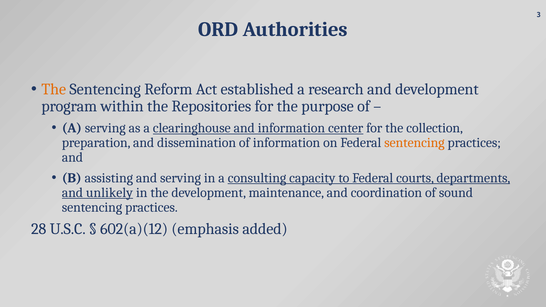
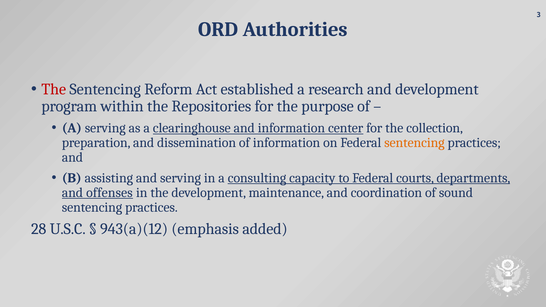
The at (54, 89) colour: orange -> red
unlikely: unlikely -> offenses
602(a)(12: 602(a)(12 -> 943(a)(12
